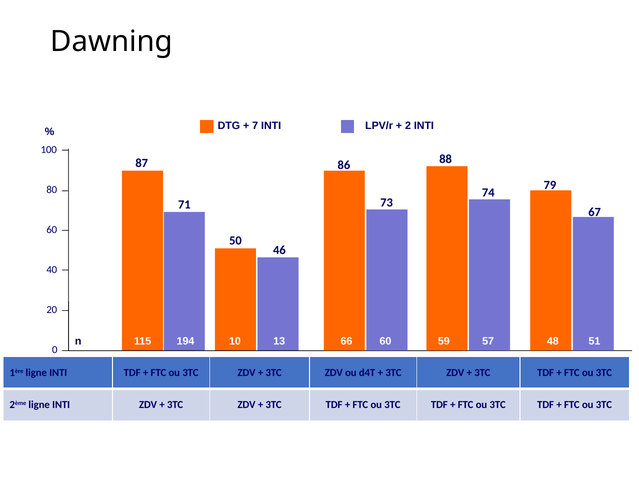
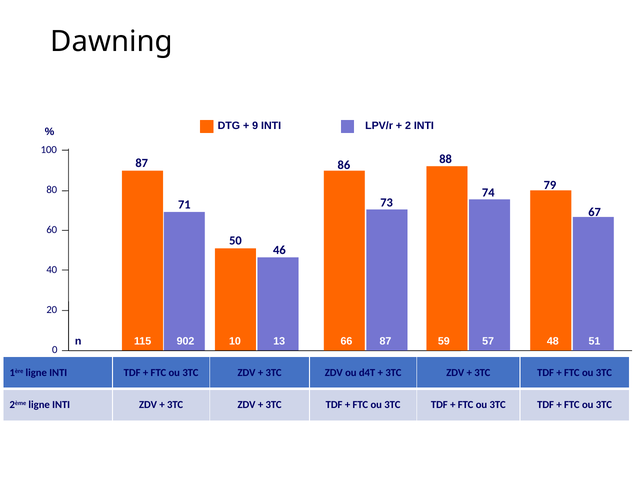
7: 7 -> 9
194: 194 -> 902
66 60: 60 -> 87
